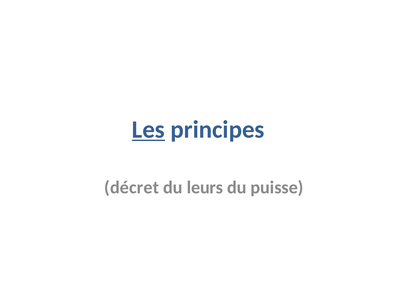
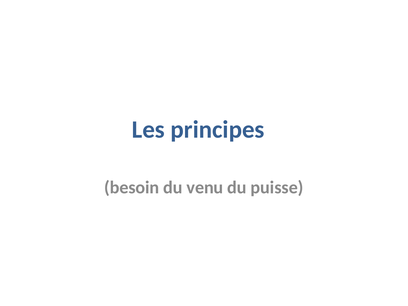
Les underline: present -> none
décret: décret -> besoin
leurs: leurs -> venu
